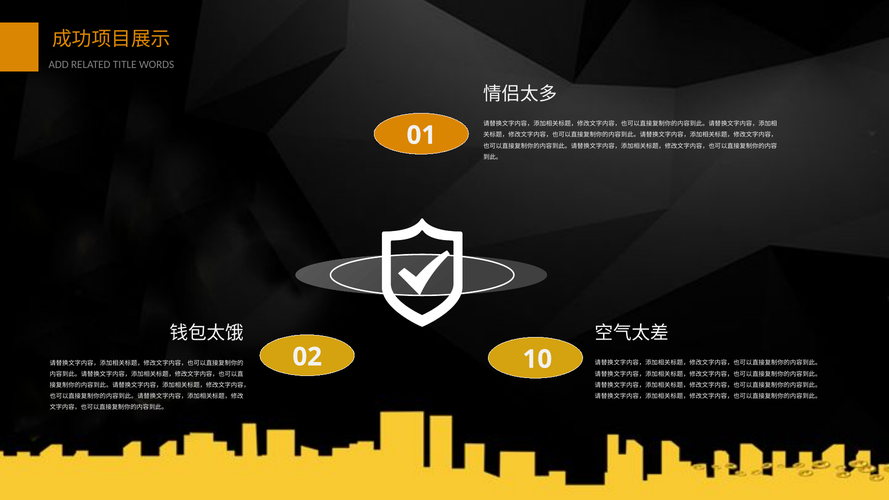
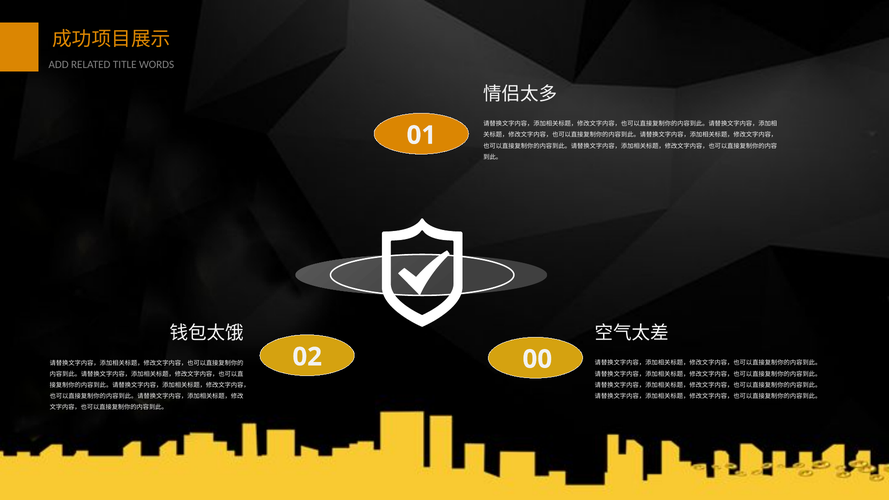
10: 10 -> 00
